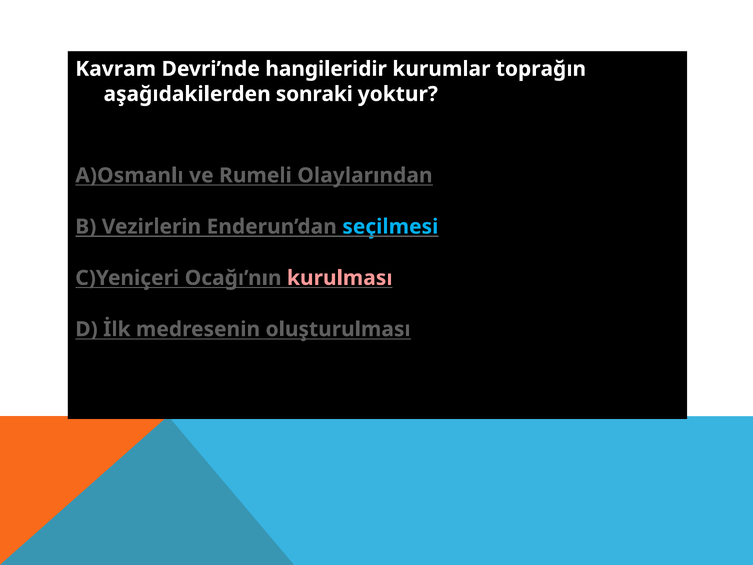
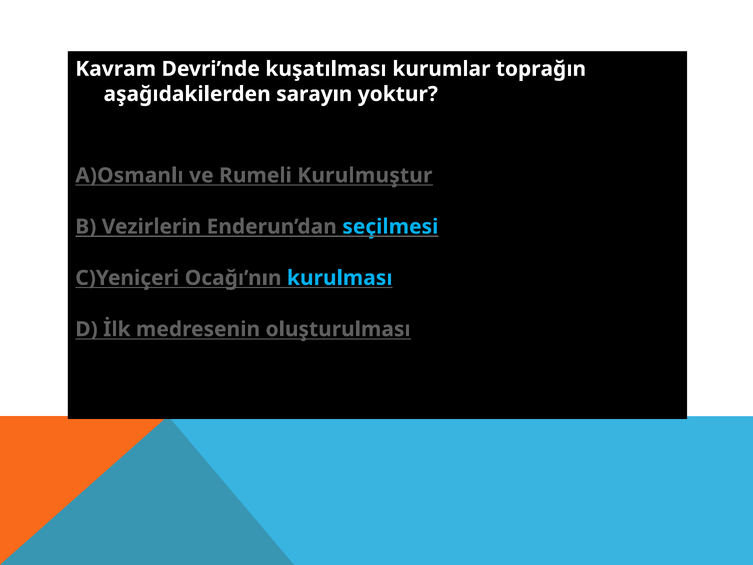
hangileridir: hangileridir -> kuşatılması
sonraki: sonraki -> sarayın
Olaylarından: Olaylarından -> Kurulmuştur
kurulması colour: pink -> light blue
